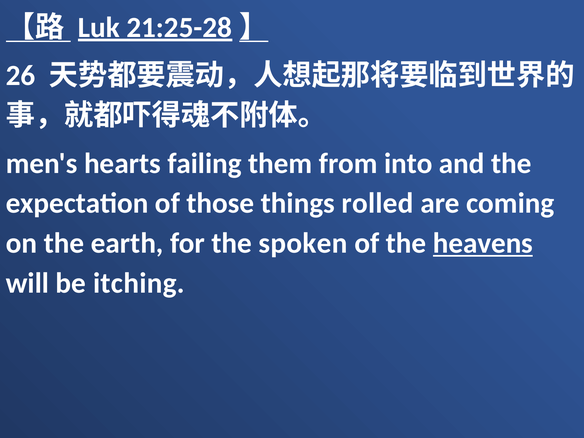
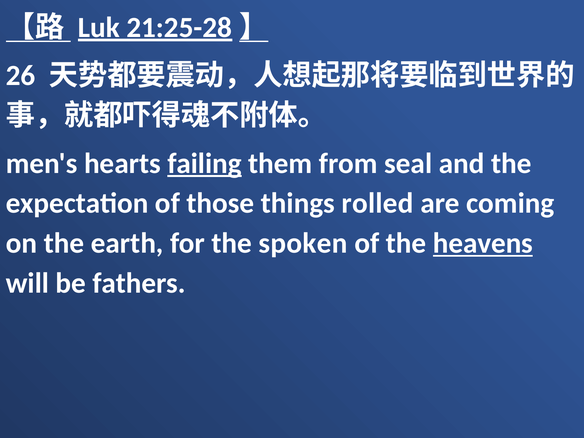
failing underline: none -> present
into: into -> seal
itching: itching -> fathers
